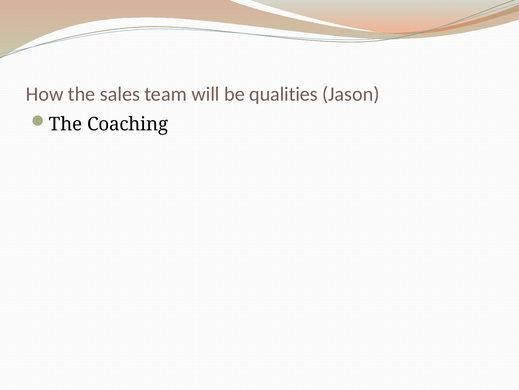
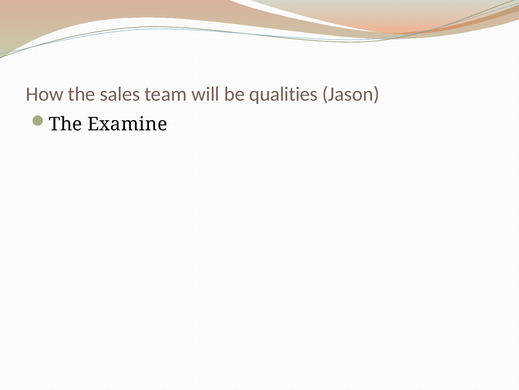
Coaching: Coaching -> Examine
